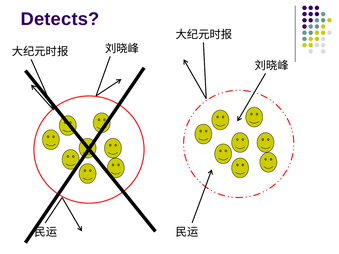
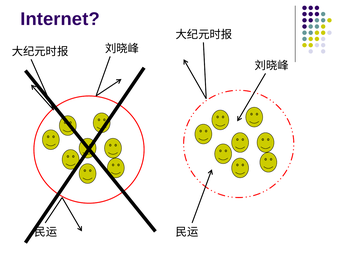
Detects: Detects -> Internet
